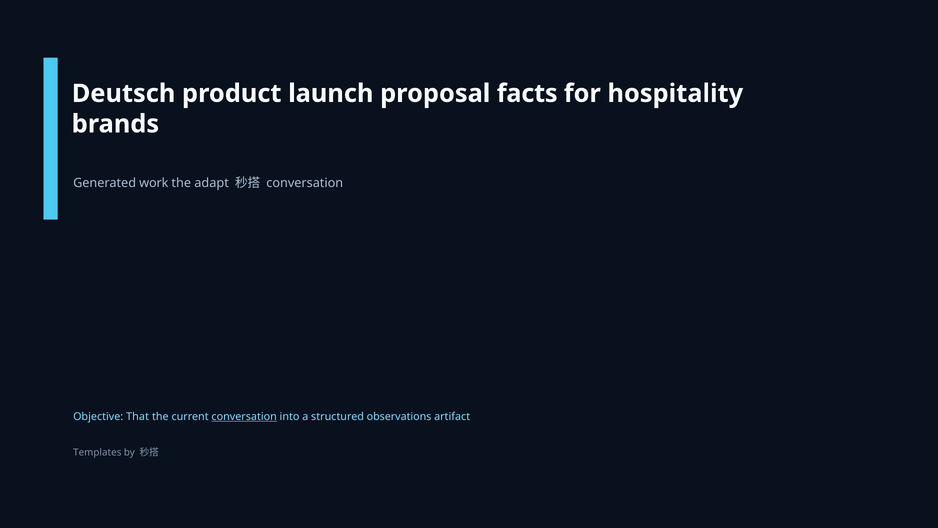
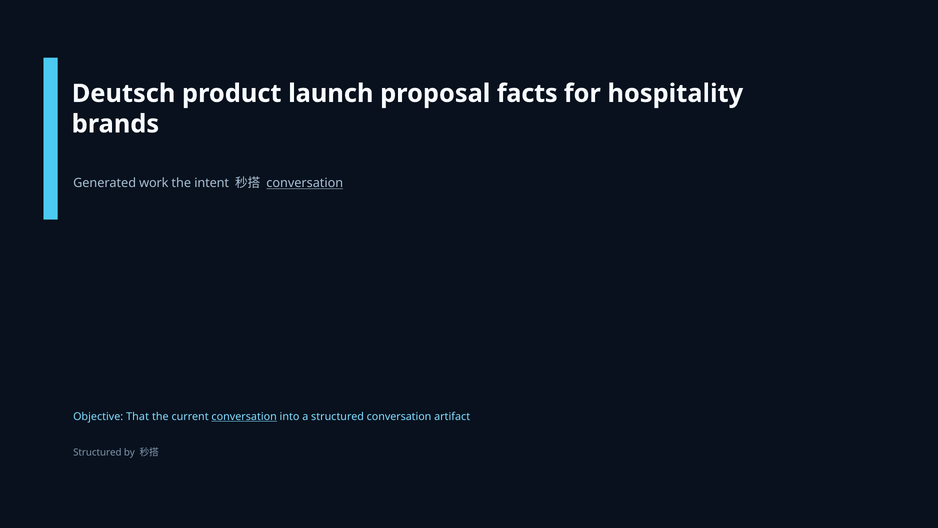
adapt: adapt -> intent
conversation at (305, 183) underline: none -> present
structured observations: observations -> conversation
Templates at (97, 452): Templates -> Structured
